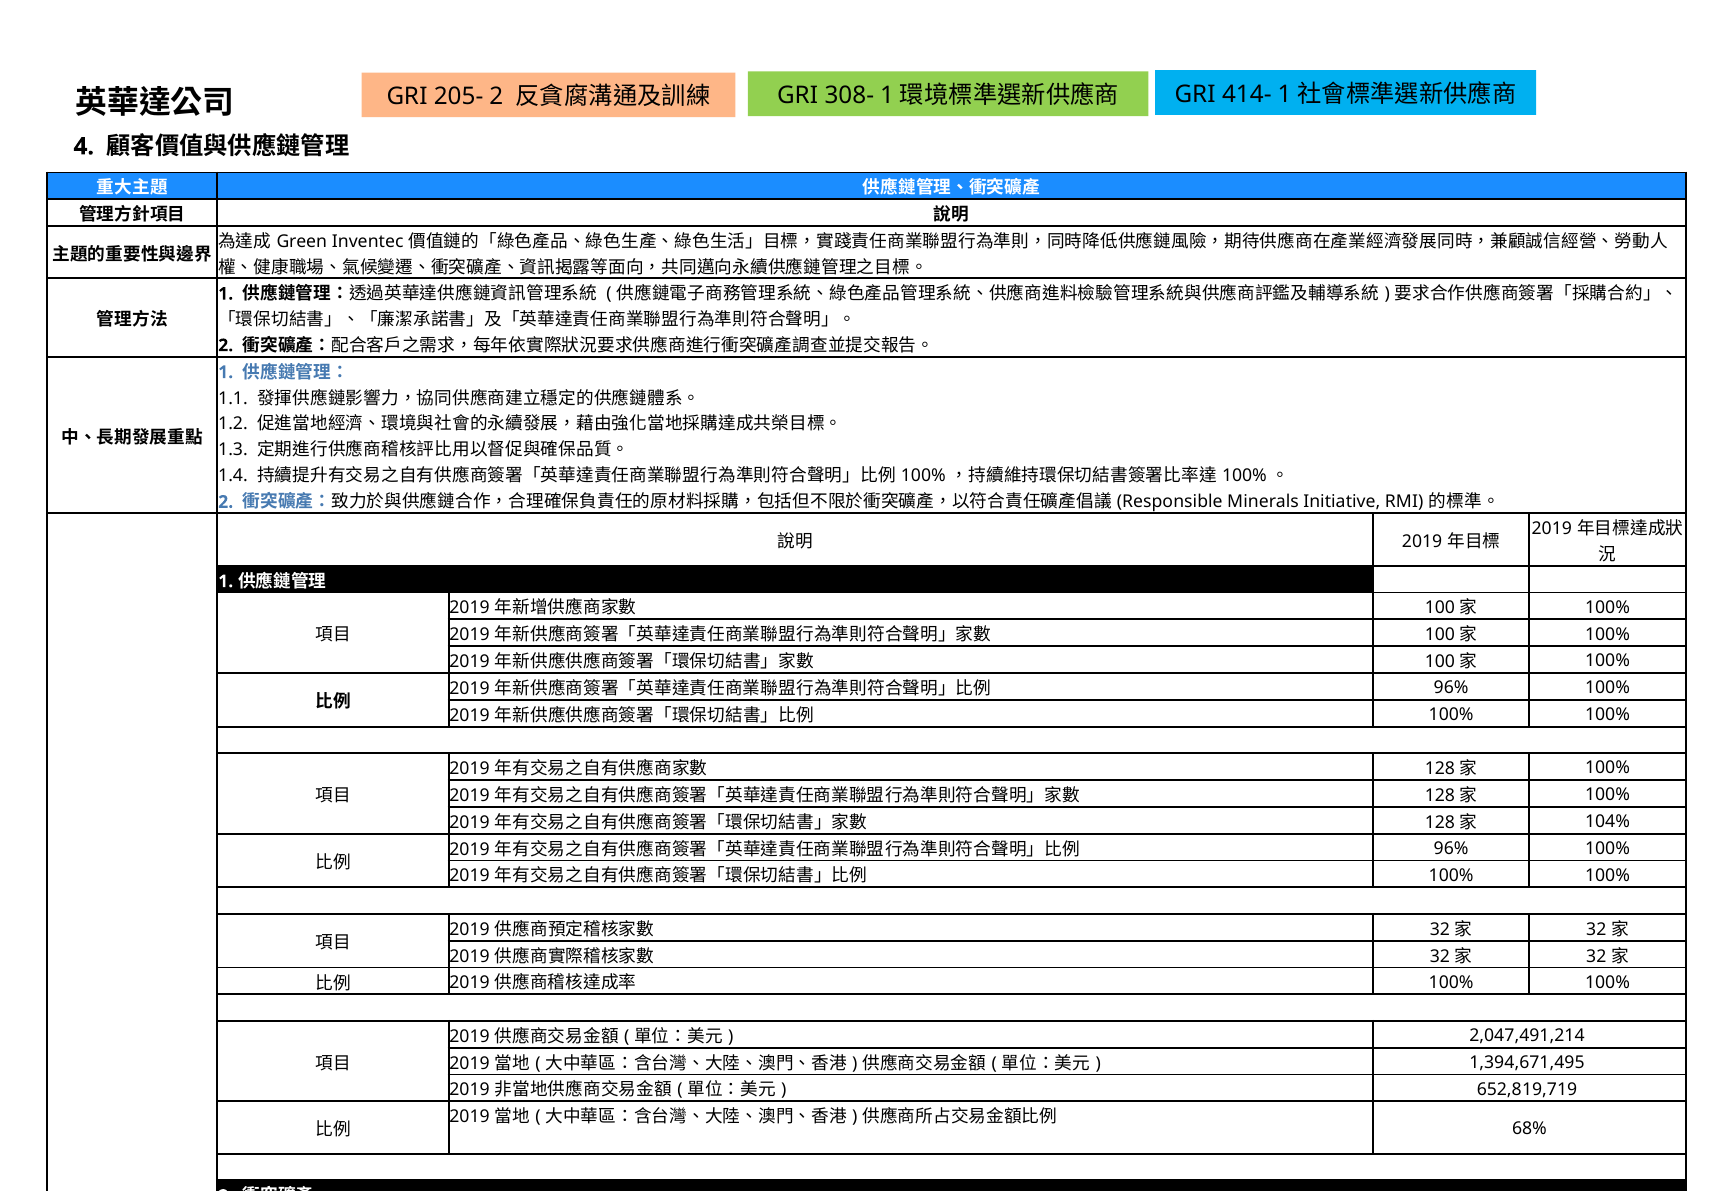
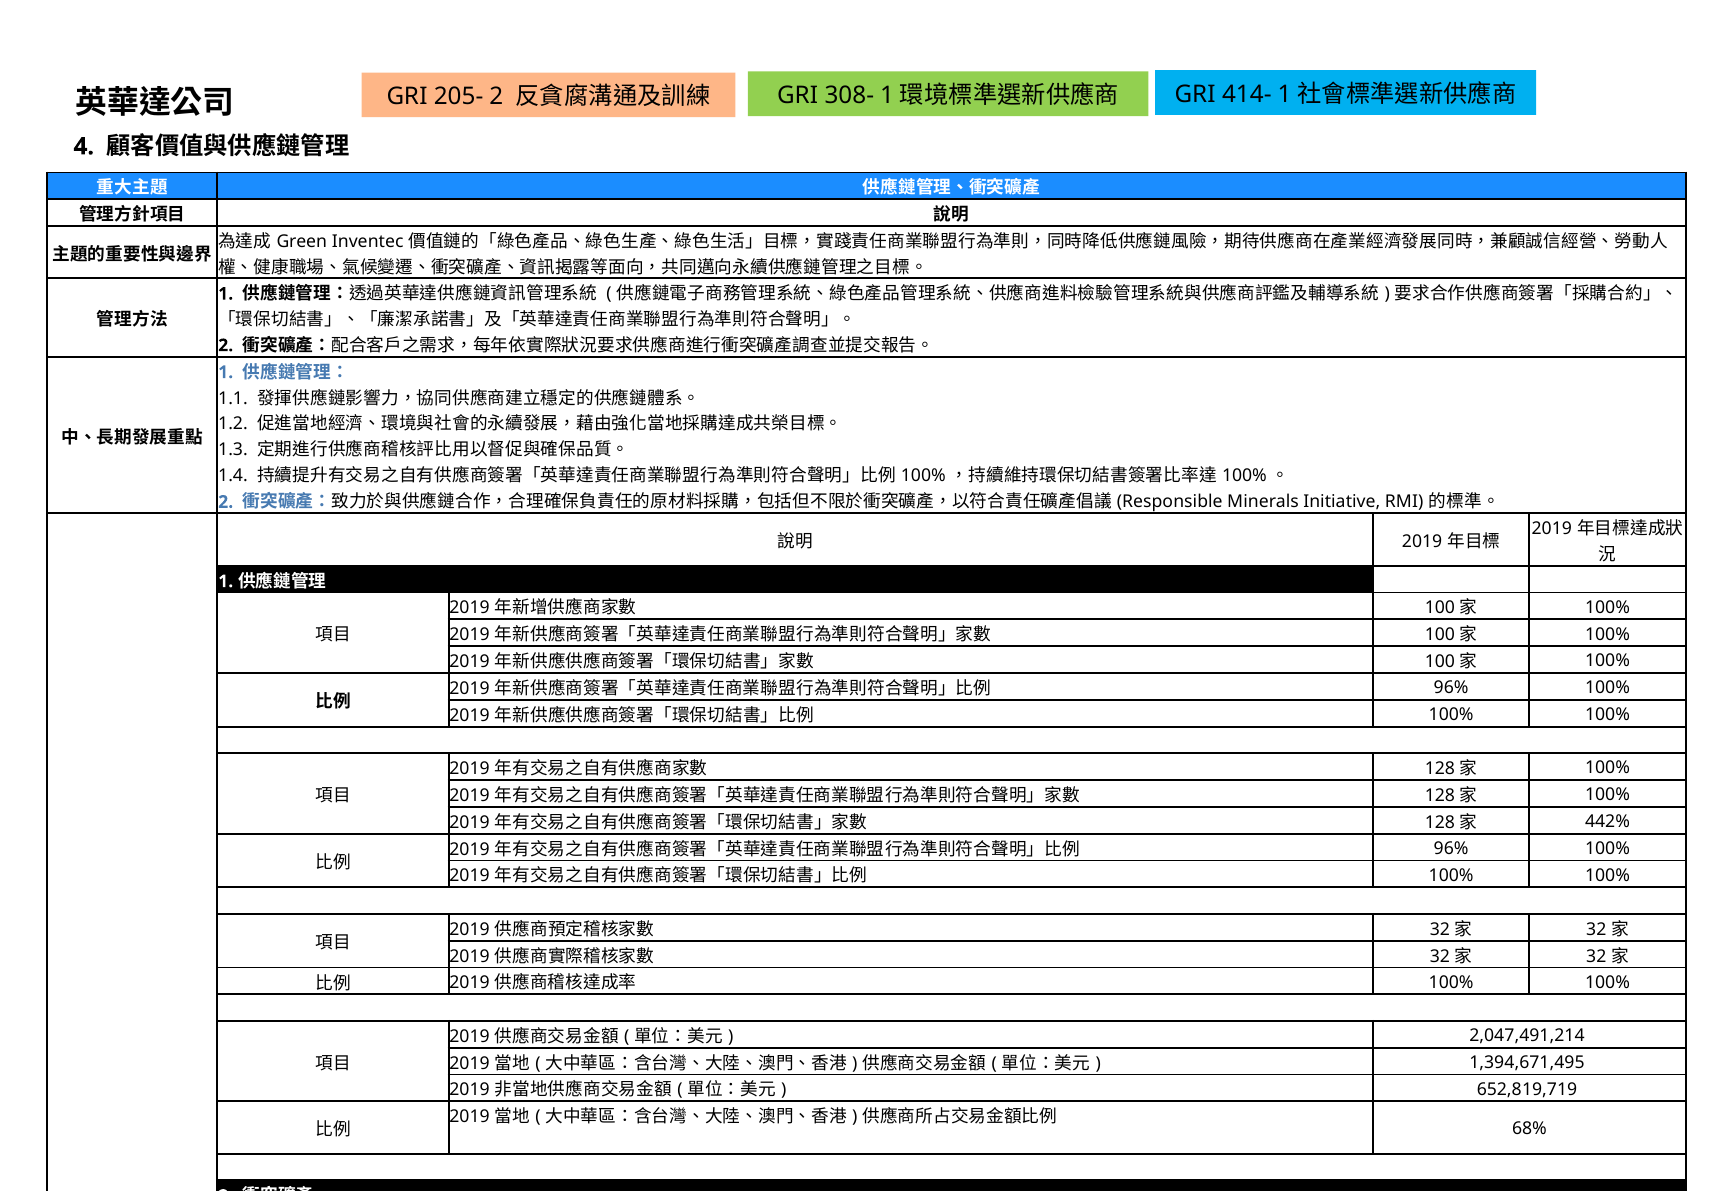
104%: 104% -> 442%
